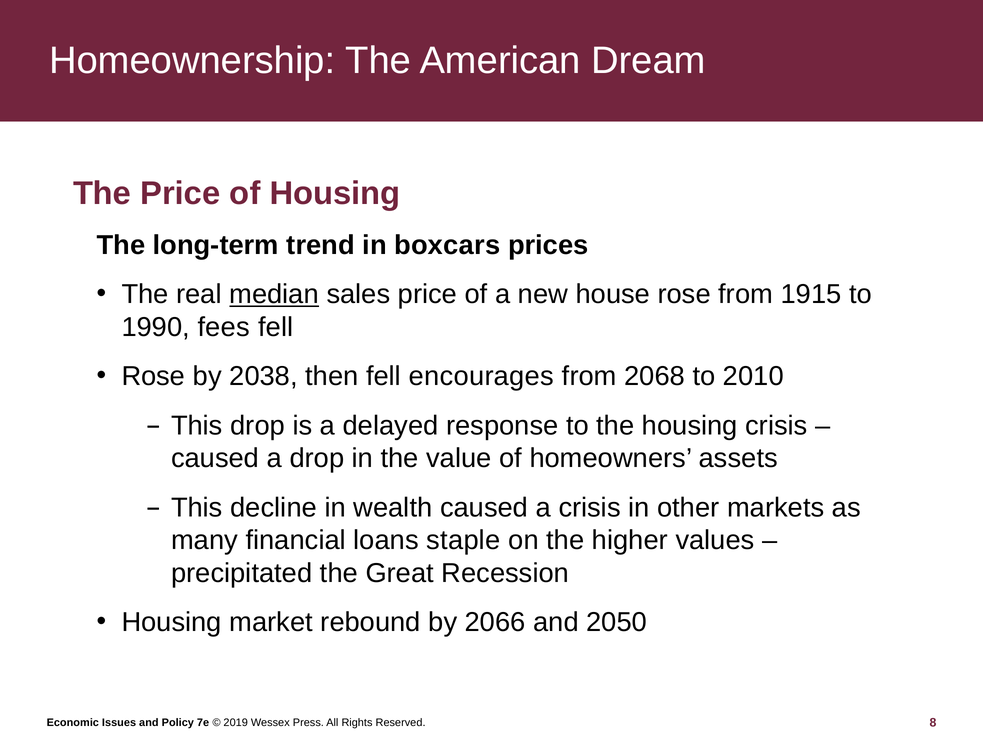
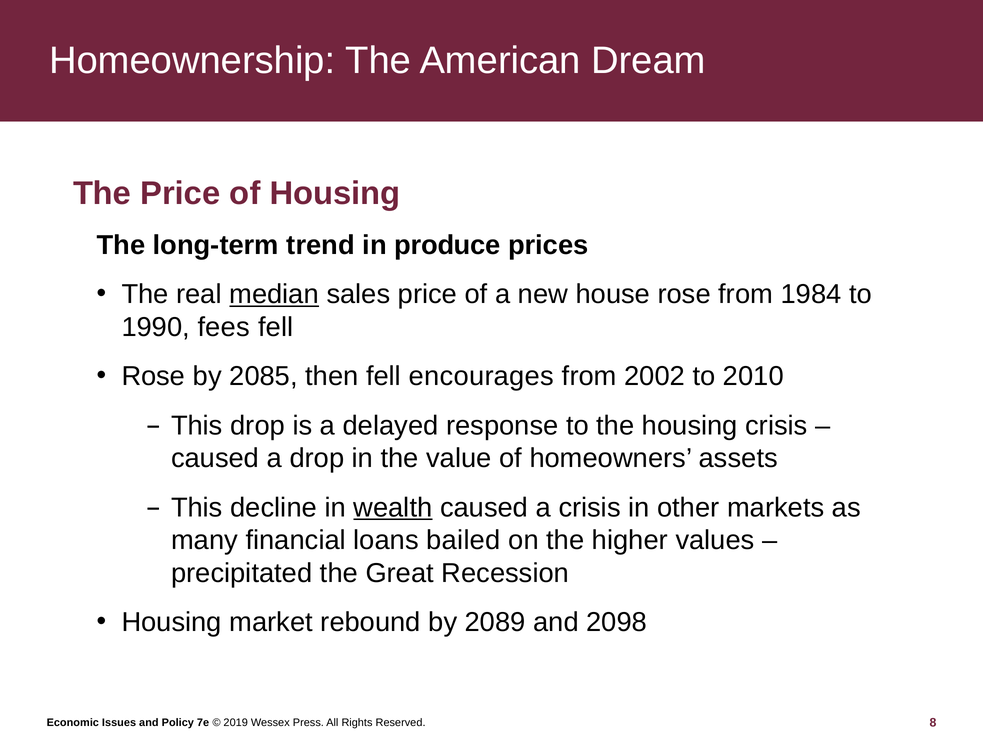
boxcars: boxcars -> produce
1915: 1915 -> 1984
2038: 2038 -> 2085
2068: 2068 -> 2002
wealth underline: none -> present
staple: staple -> bailed
2066: 2066 -> 2089
2050: 2050 -> 2098
